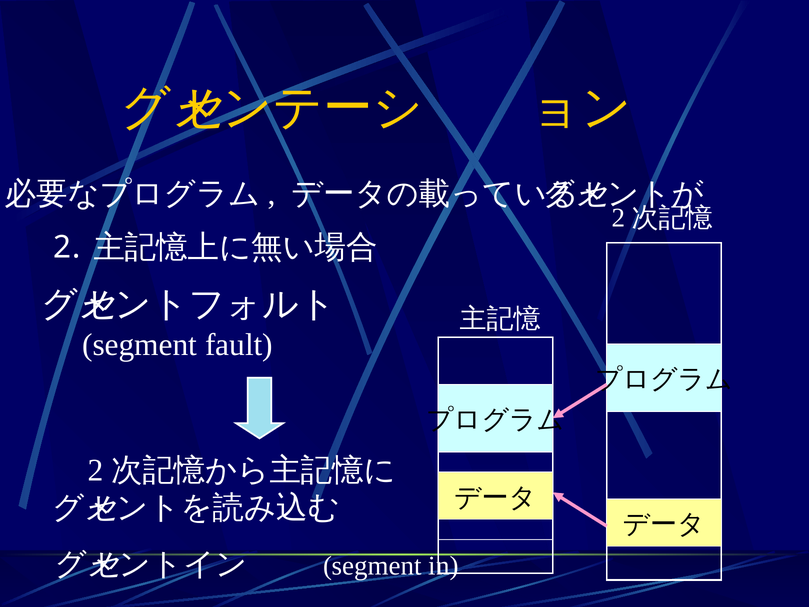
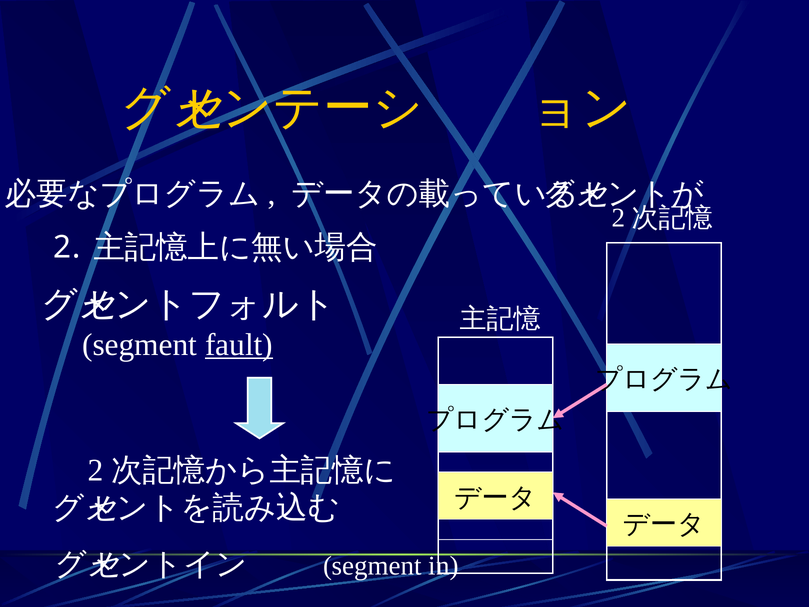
fault underline: none -> present
